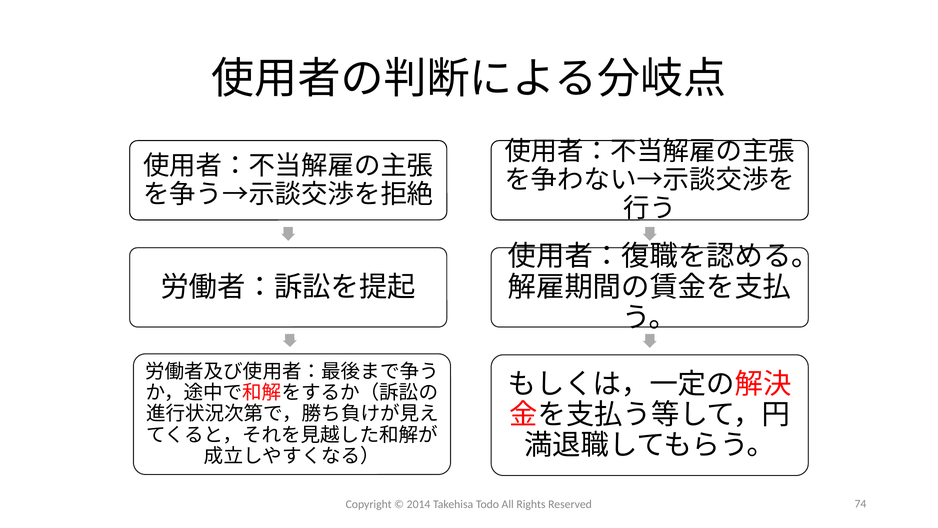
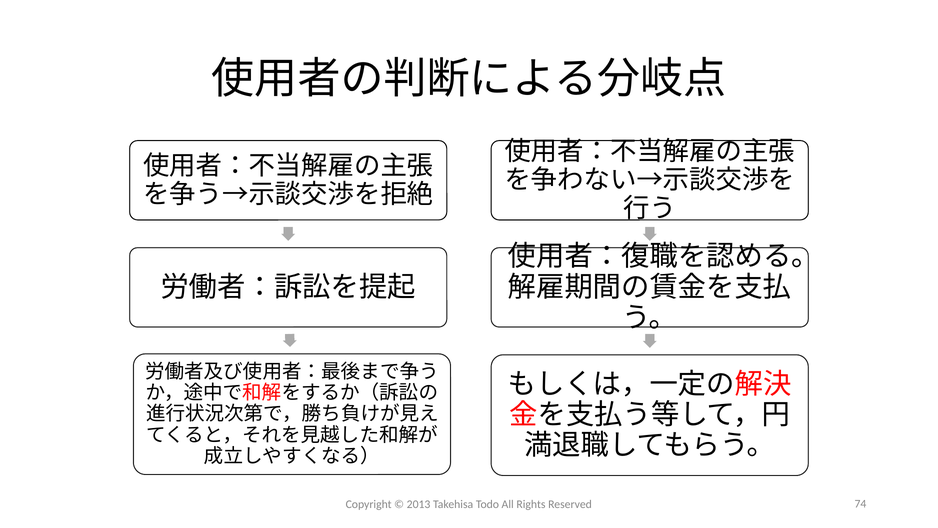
2014: 2014 -> 2013
